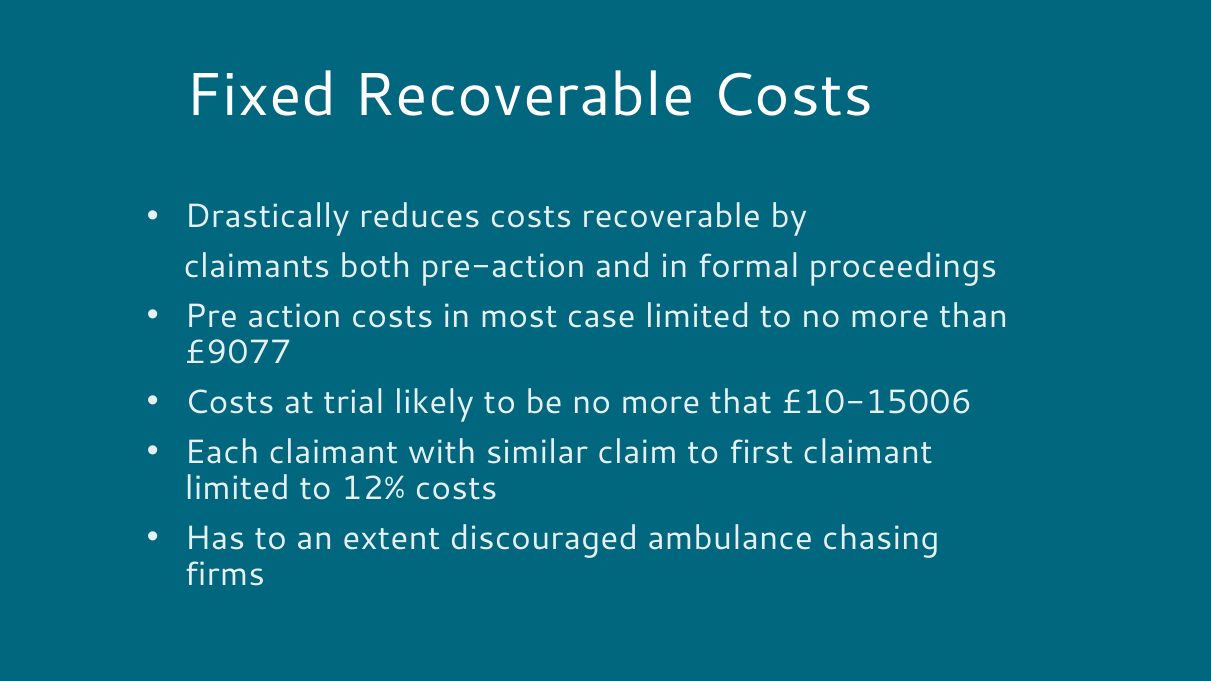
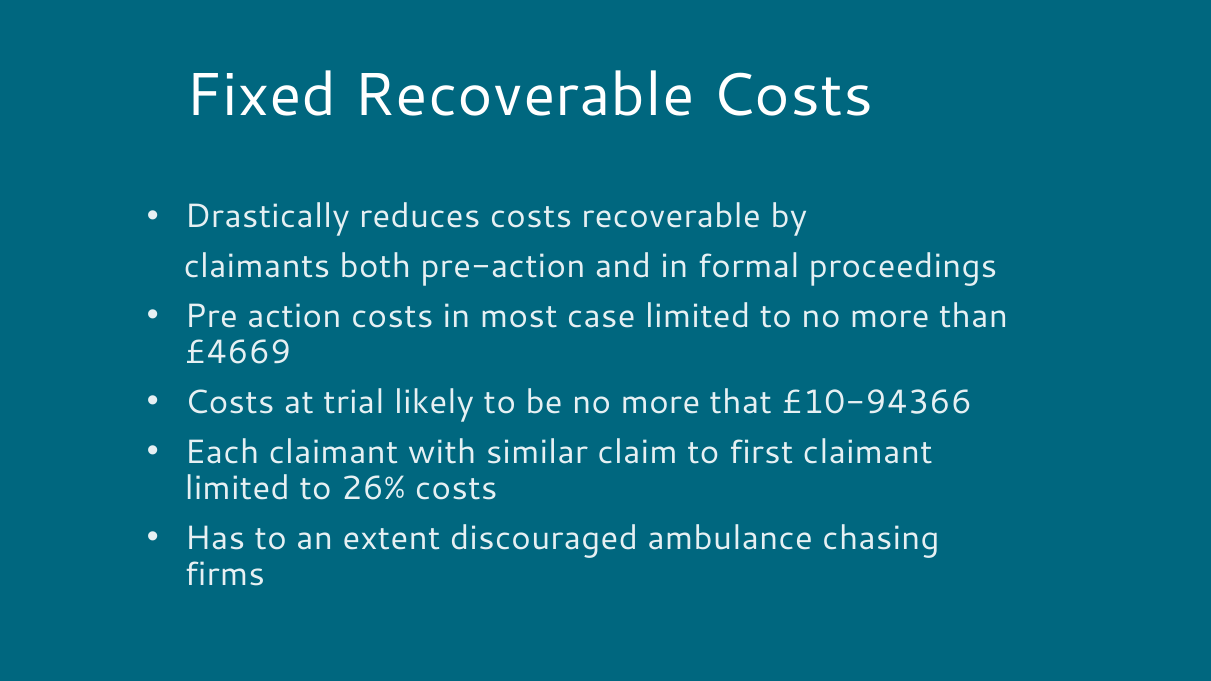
£9077: £9077 -> £4669
£10-15006: £10-15006 -> £10-94366
12%: 12% -> 26%
